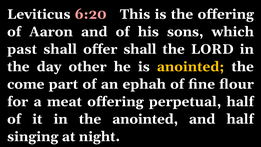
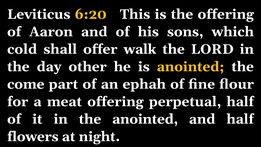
6:20 colour: pink -> yellow
past: past -> cold
offer shall: shall -> walk
singing: singing -> flowers
